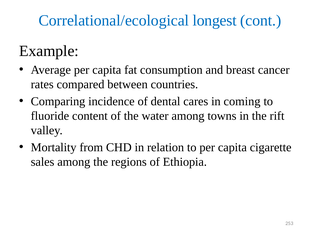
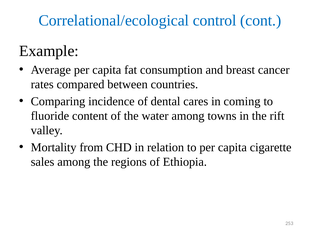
longest: longest -> control
